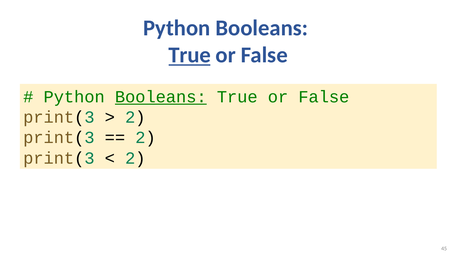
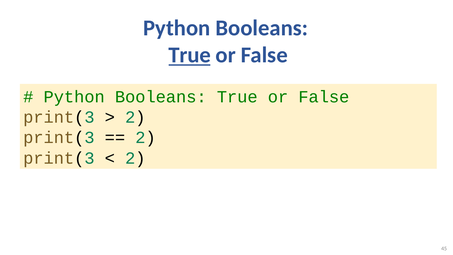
Booleans at (161, 97) underline: present -> none
